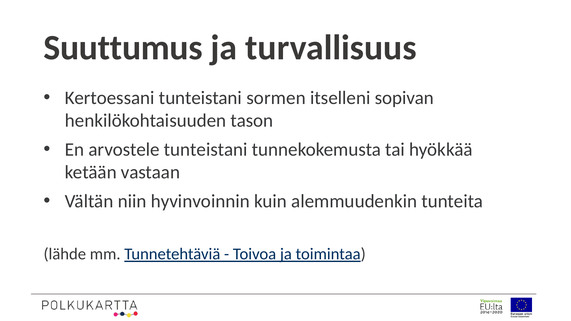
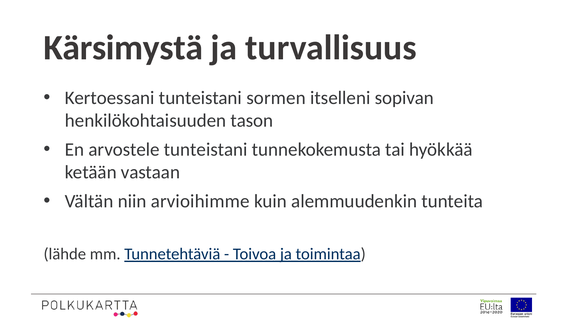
Suuttumus: Suuttumus -> Kärsimystä
hyvinvoinnin: hyvinvoinnin -> arvioihimme
